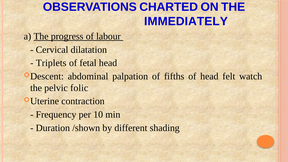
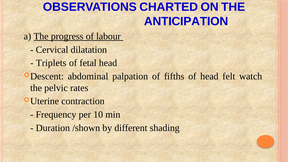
IMMEDIATELY: IMMEDIATELY -> ANTICIPATION
folic: folic -> rates
